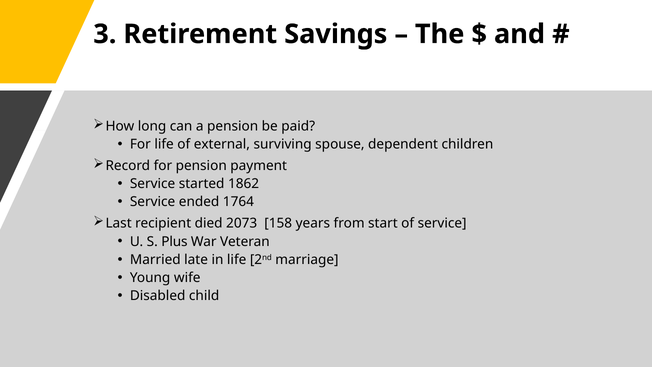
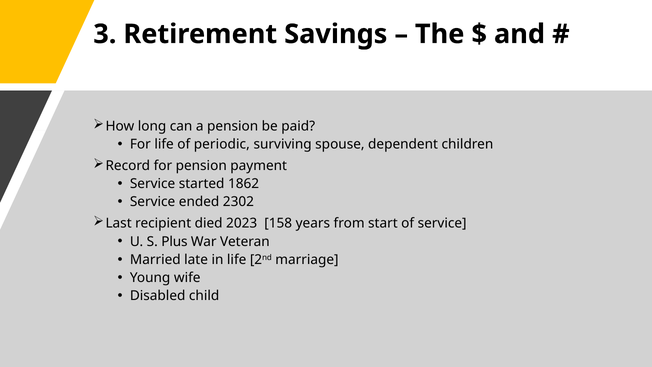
external: external -> periodic
1764: 1764 -> 2302
2073: 2073 -> 2023
